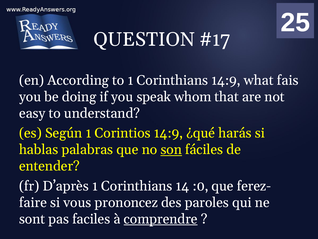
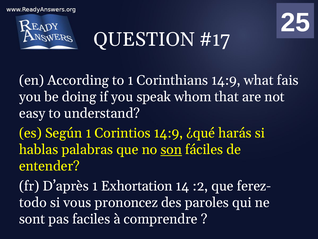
D’après 1 Corinthians: Corinthians -> Exhortation
:0: :0 -> :2
faire: faire -> todo
comprendre underline: present -> none
